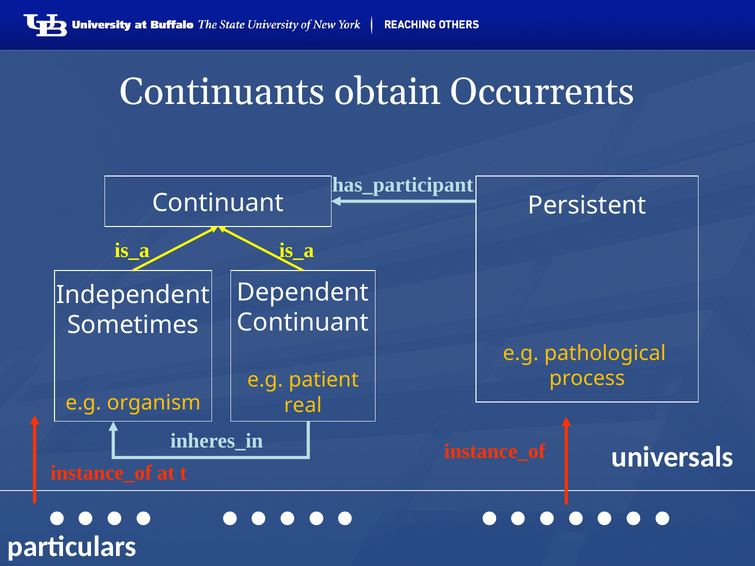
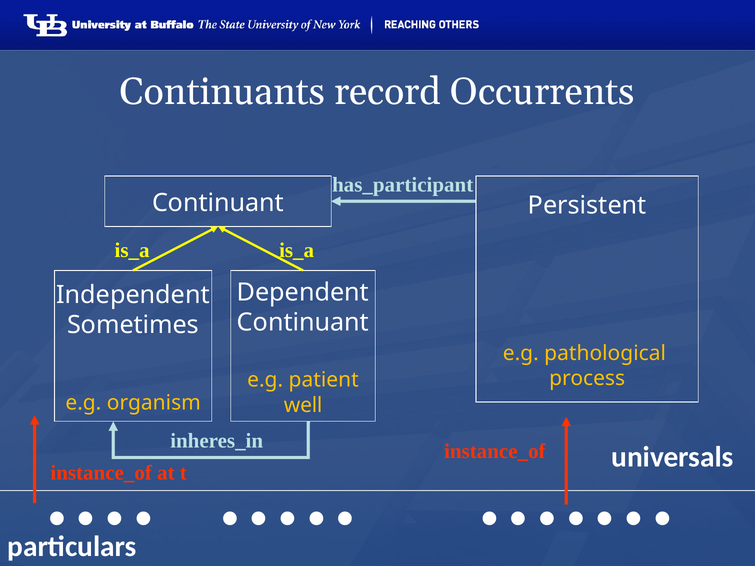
obtain: obtain -> record
real: real -> well
